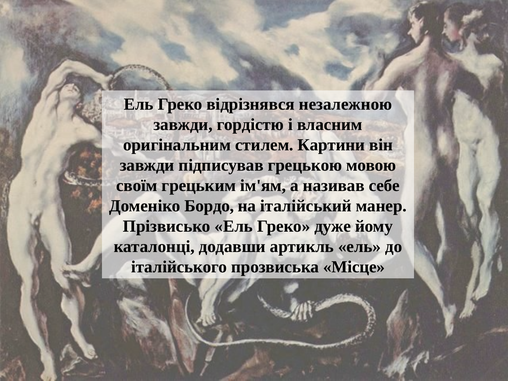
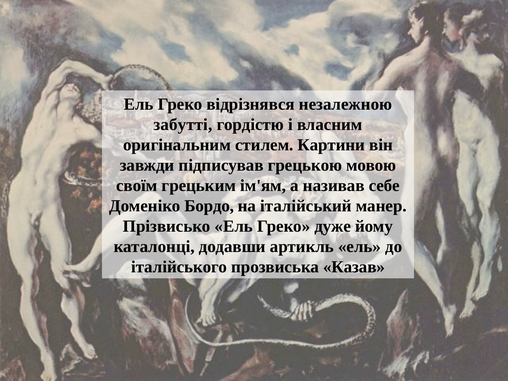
завжди at (183, 125): завжди -> забутті
Місце: Місце -> Казав
